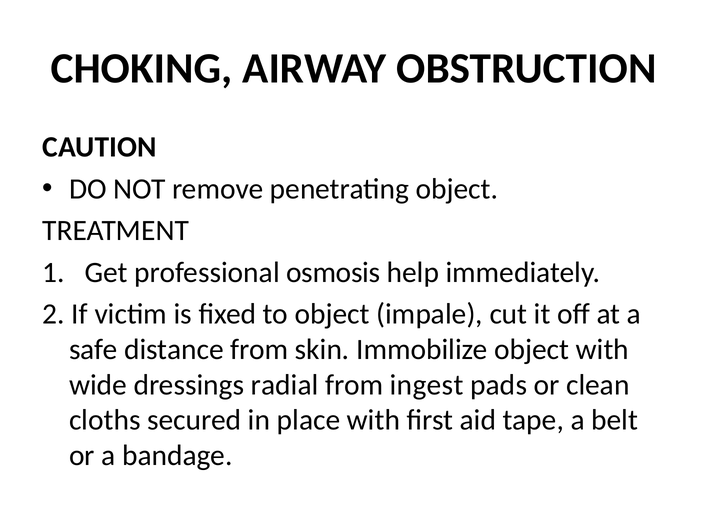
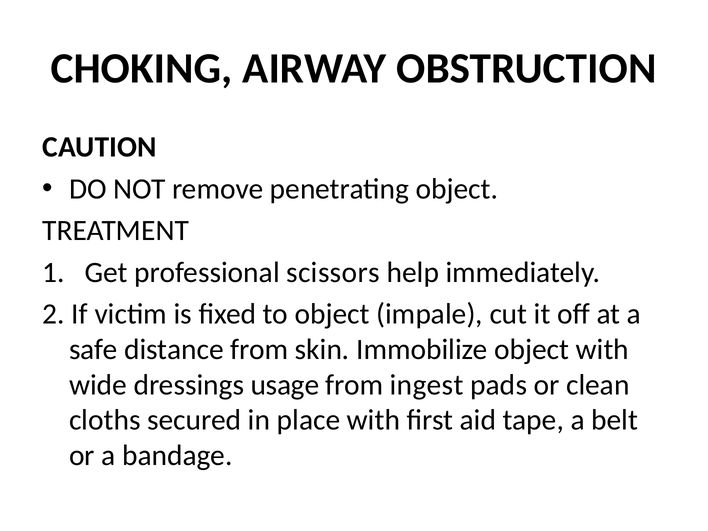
osmosis: osmosis -> scissors
radial: radial -> usage
